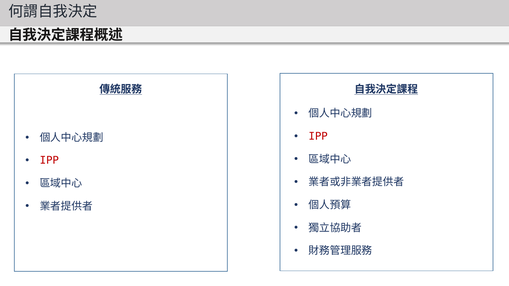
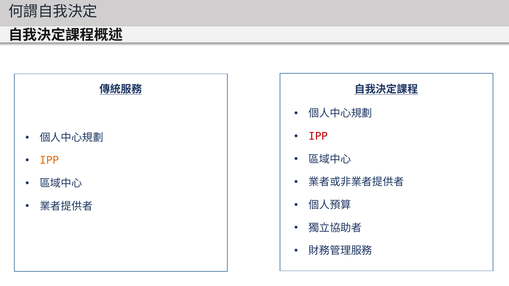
IPP at (49, 161) colour: red -> orange
